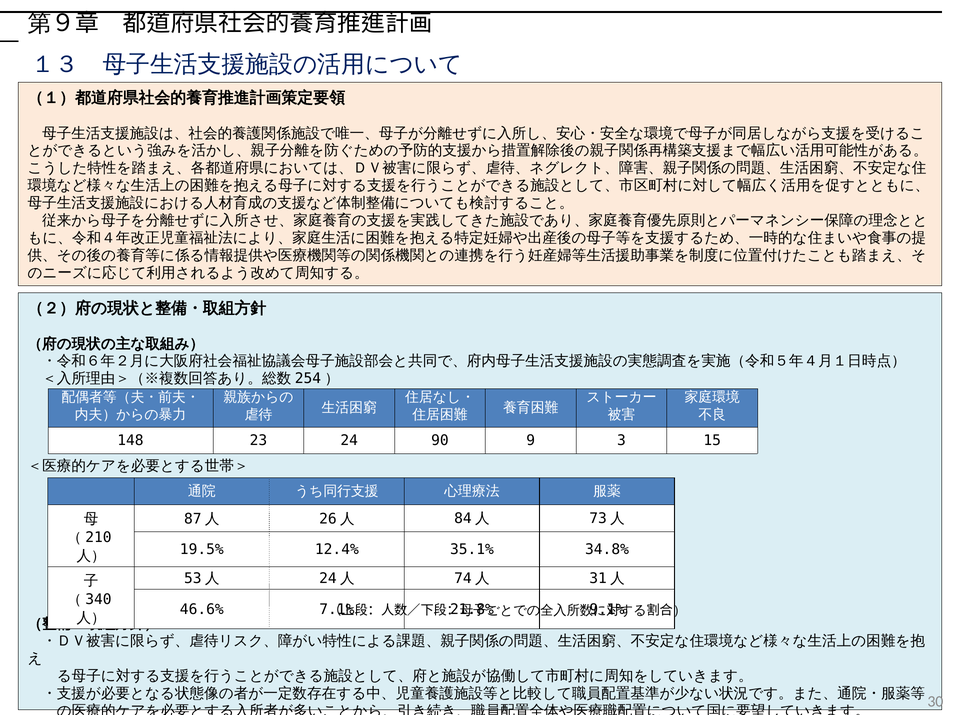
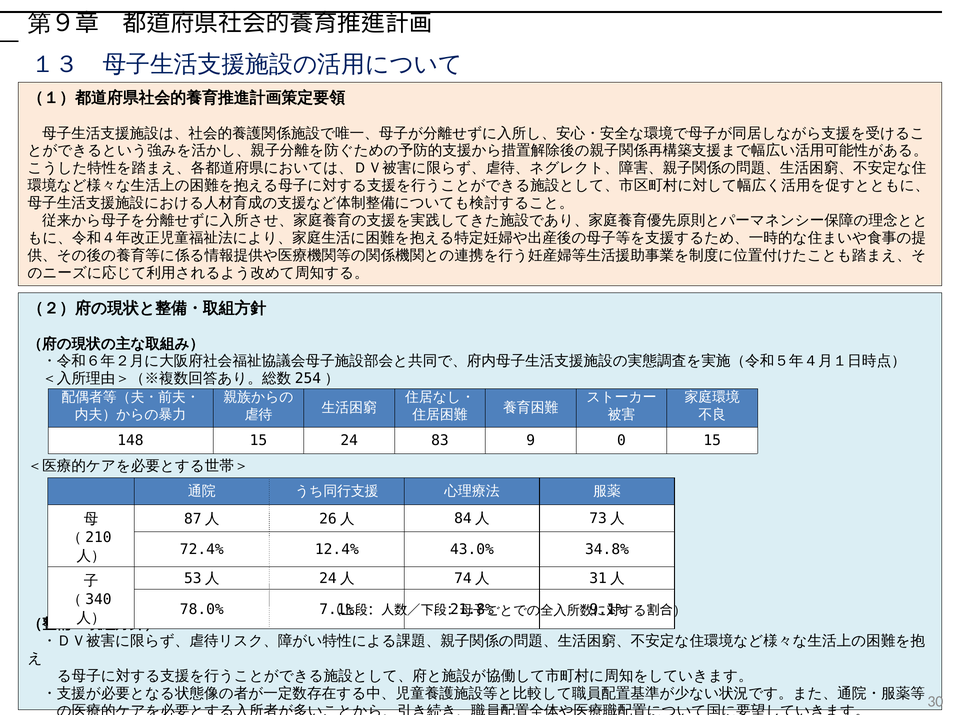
148 23: 23 -> 15
90: 90 -> 83
3: 3 -> 0
19.5%: 19.5% -> 72.4%
35.1%: 35.1% -> 43.0%
46.6%: 46.6% -> 78.0%
